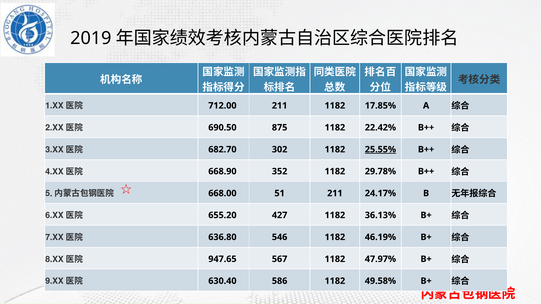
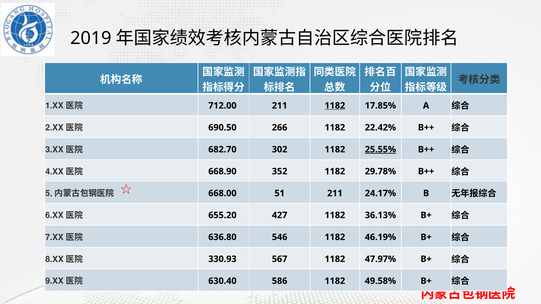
1182 at (335, 106) underline: none -> present
875: 875 -> 266
947.65: 947.65 -> 330.93
